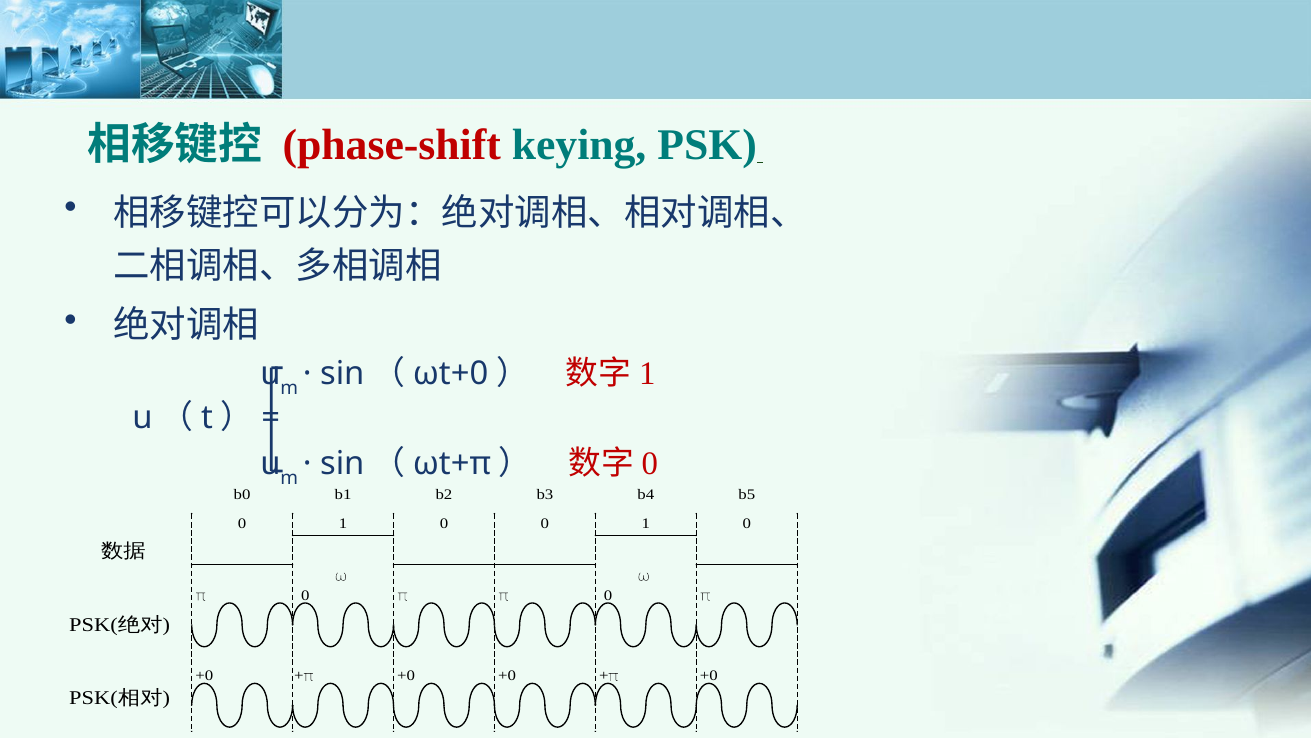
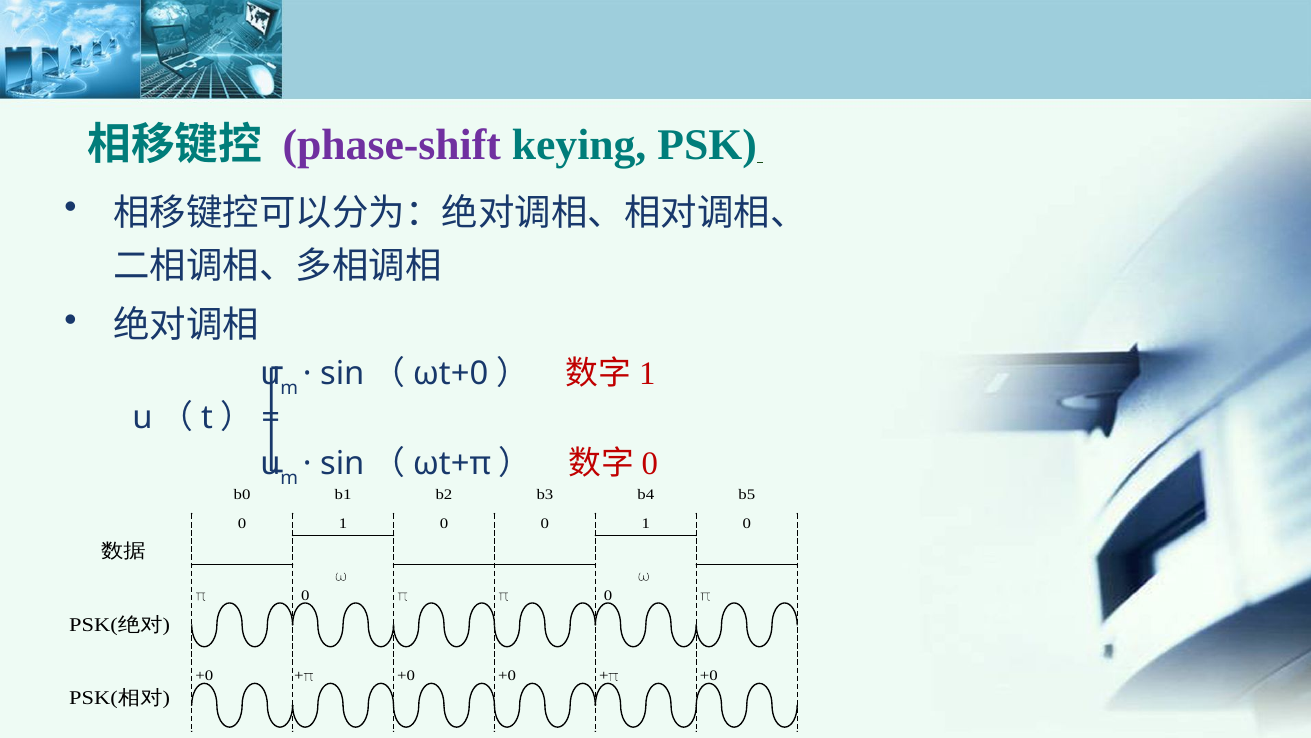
phase-shift colour: red -> purple
